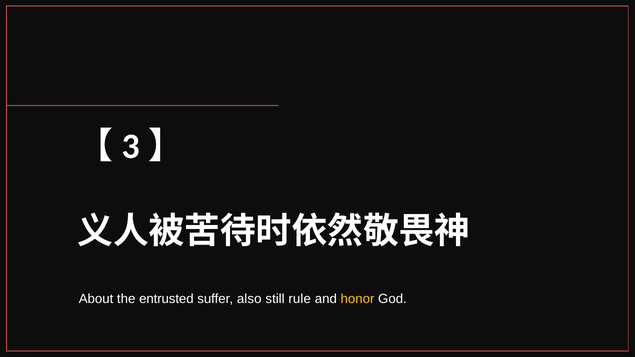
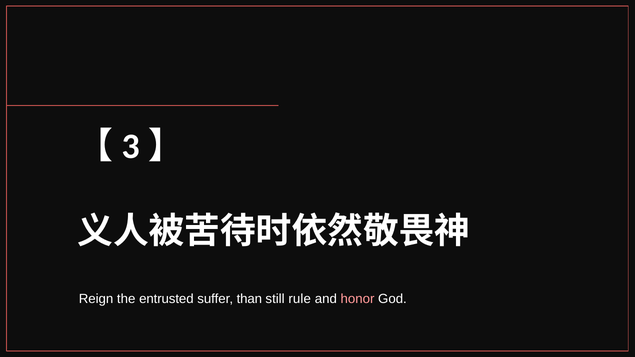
About: About -> Reign
also: also -> than
honor colour: yellow -> pink
